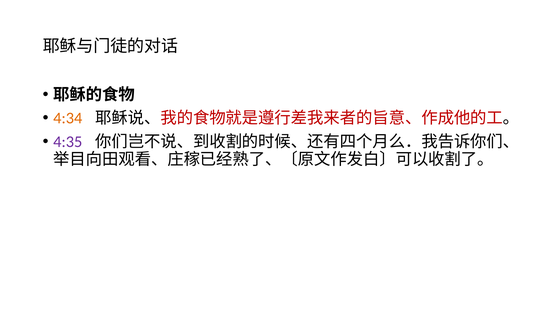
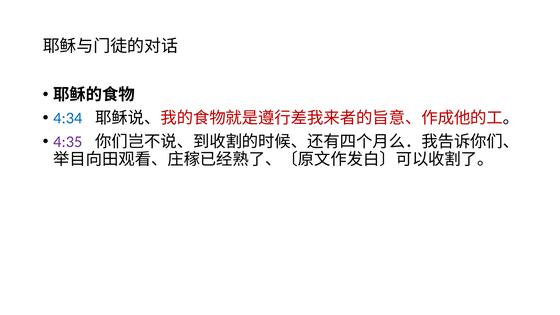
4:34 colour: orange -> blue
